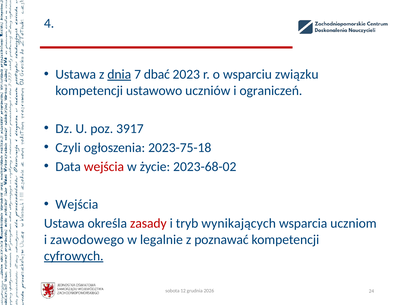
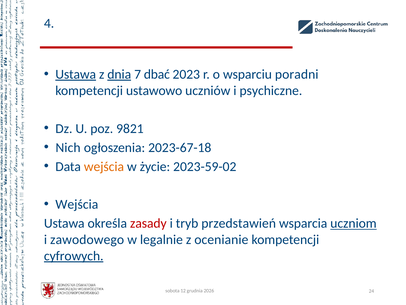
Ustawa at (76, 74) underline: none -> present
związku: związku -> poradni
ograniczeń: ograniczeń -> psychiczne
3917: 3917 -> 9821
Czyli: Czyli -> Nich
2023-75-18: 2023-75-18 -> 2023-67-18
wejścia at (104, 166) colour: red -> orange
2023-68-02: 2023-68-02 -> 2023-59-02
wynikających: wynikających -> przedstawień
uczniom underline: none -> present
poznawać: poznawać -> ocenianie
